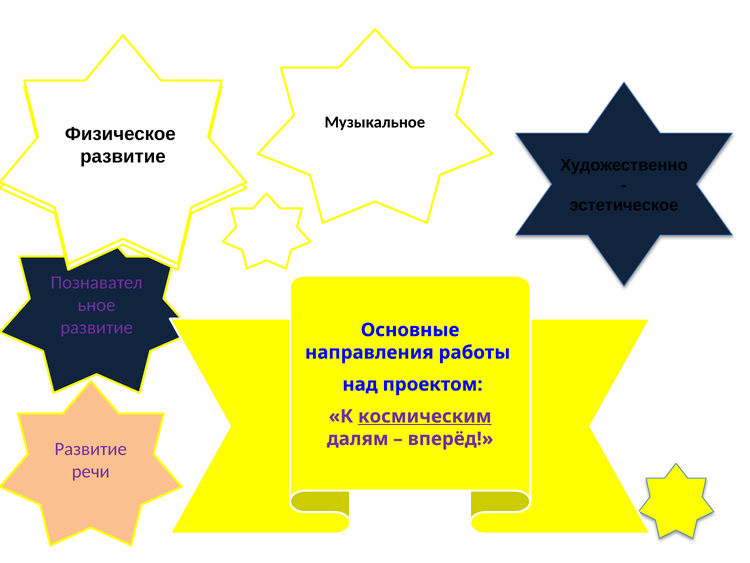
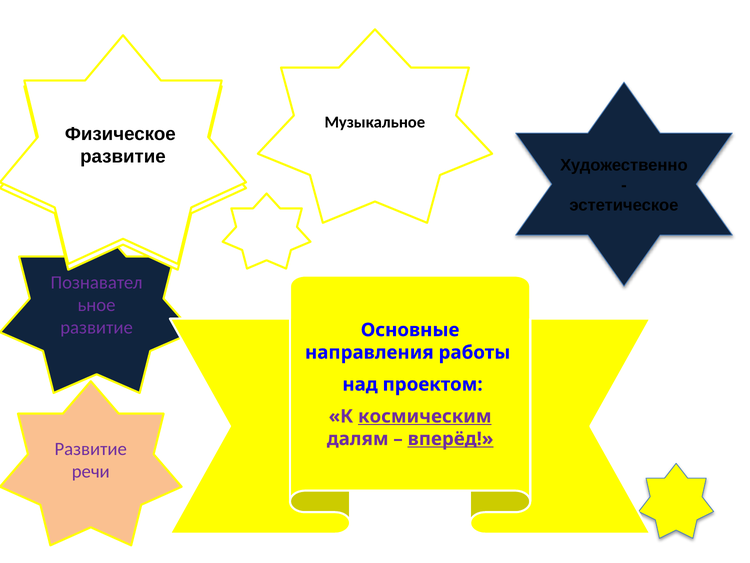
вперёд underline: none -> present
